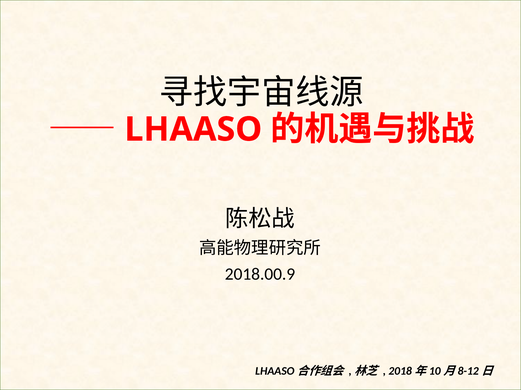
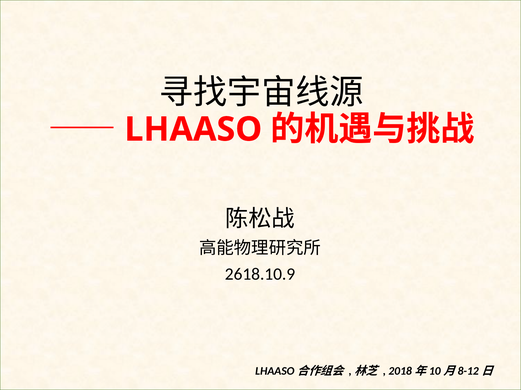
2018.00.9: 2018.00.9 -> 2618.10.9
